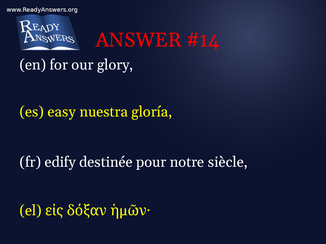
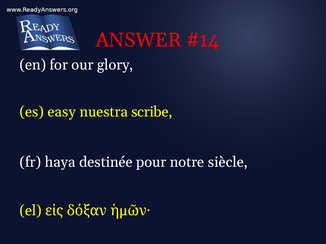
gloría: gloría -> scribe
edify: edify -> haya
